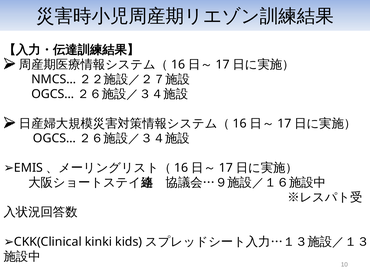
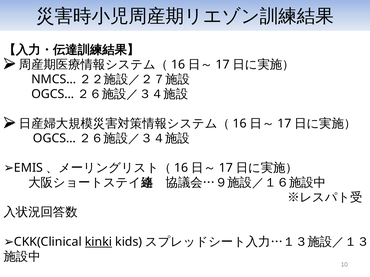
kinki underline: none -> present
